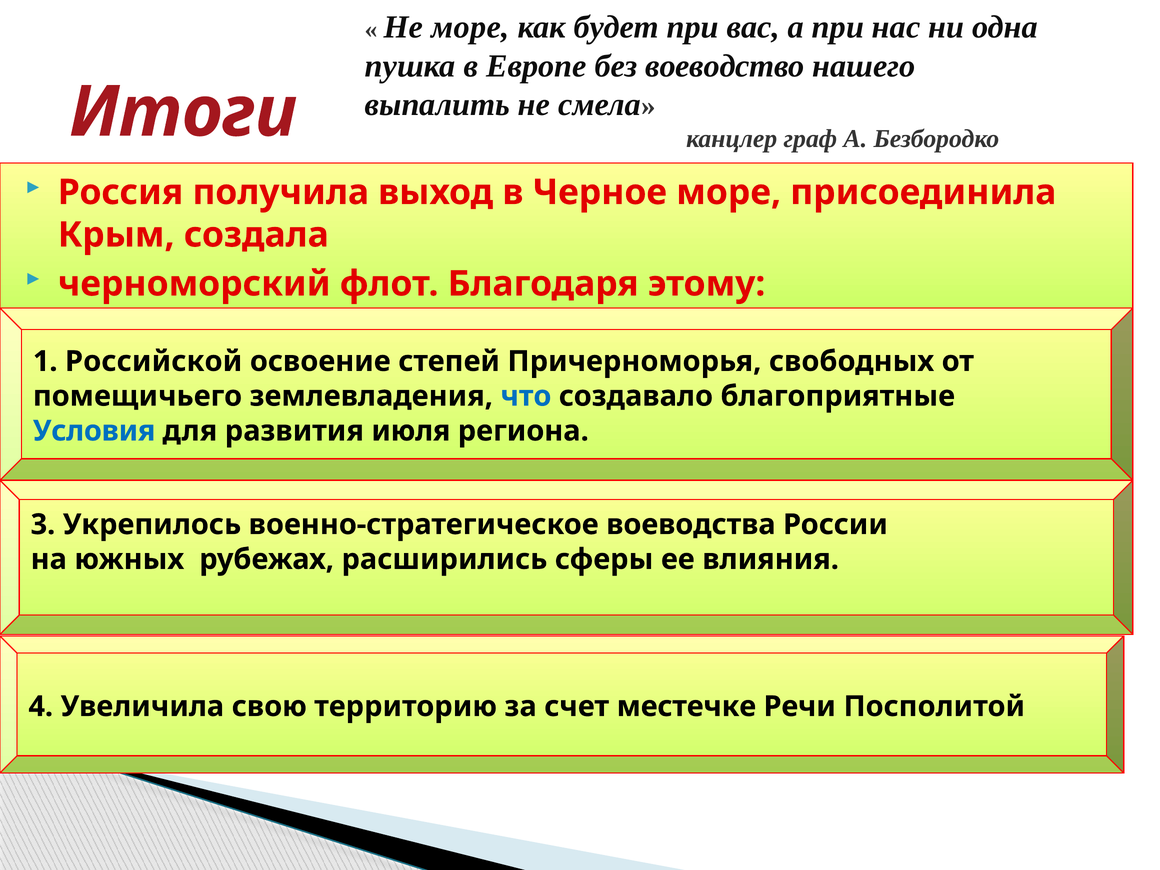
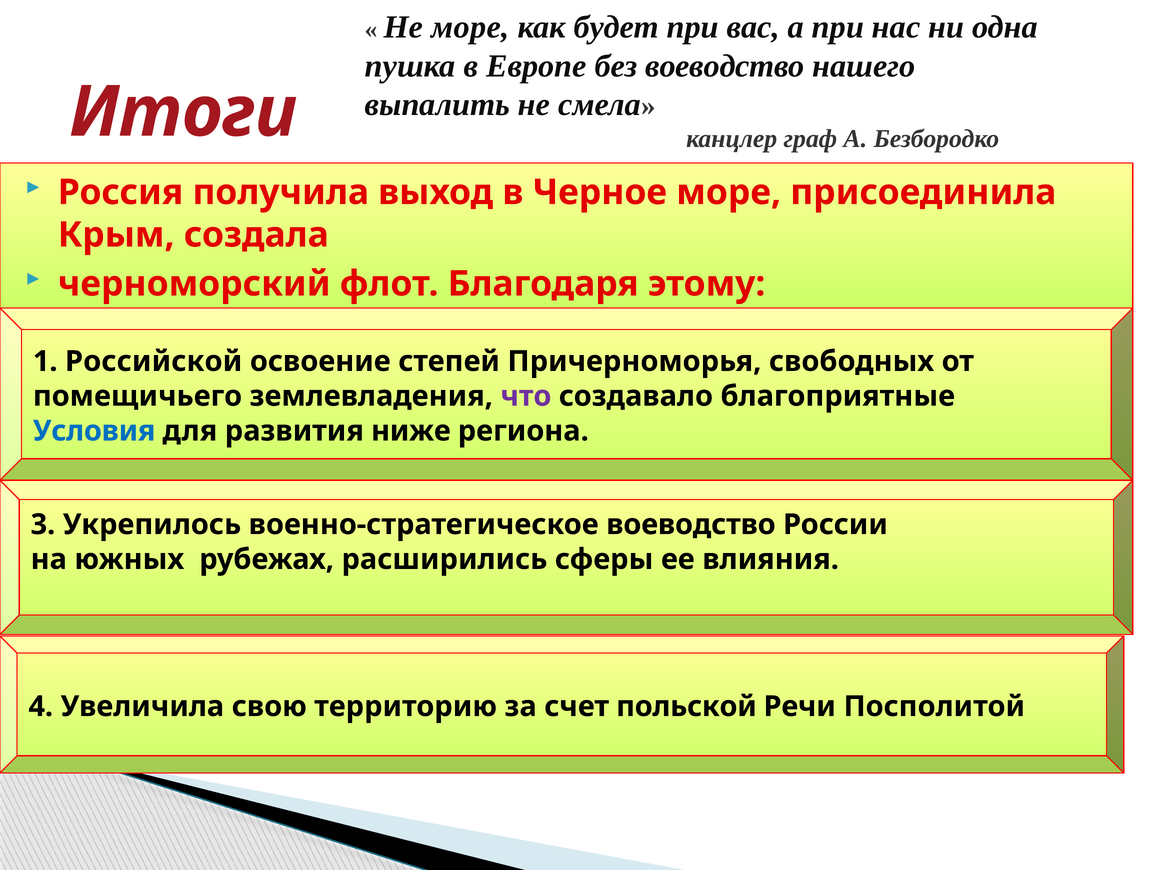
что colour: blue -> purple
июля: июля -> ниже
военно-стратегическое воеводства: воеводства -> воеводство
местечке: местечке -> польской
